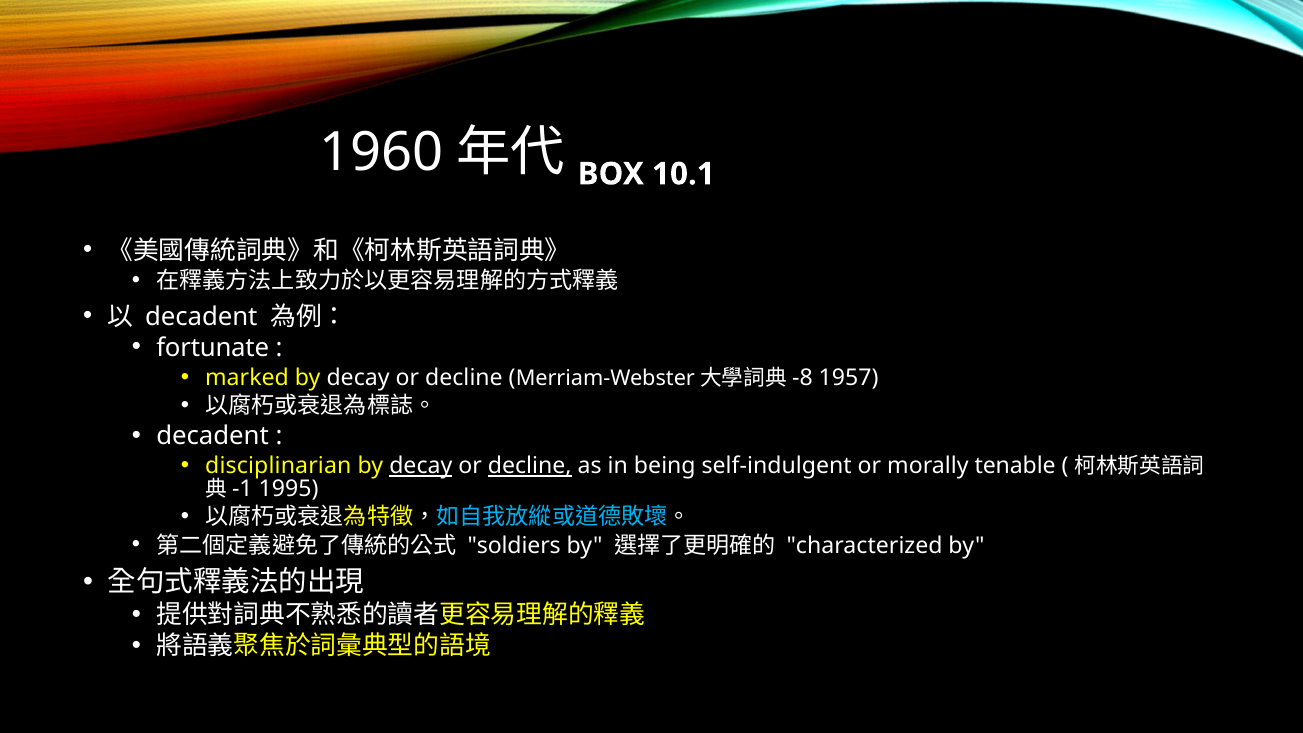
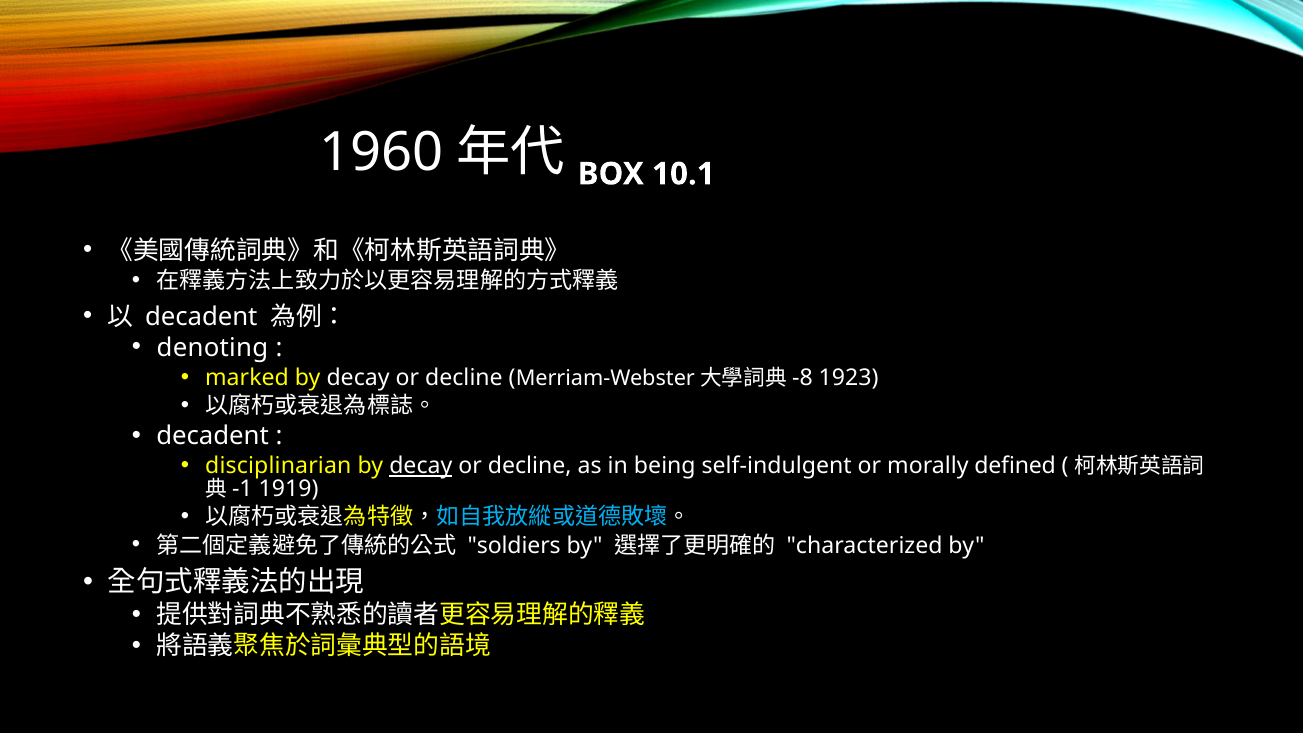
fortunate: fortunate -> denoting
1957: 1957 -> 1923
decline at (530, 466) underline: present -> none
tenable: tenable -> deﬁned
1995: 1995 -> 1919
